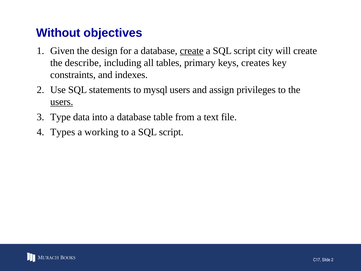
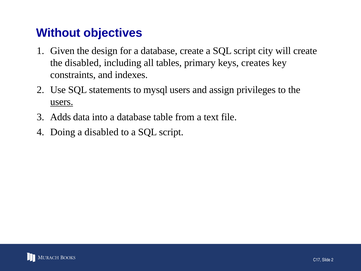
create at (192, 51) underline: present -> none
the describe: describe -> disabled
Type: Type -> Adds
Types: Types -> Doing
a working: working -> disabled
